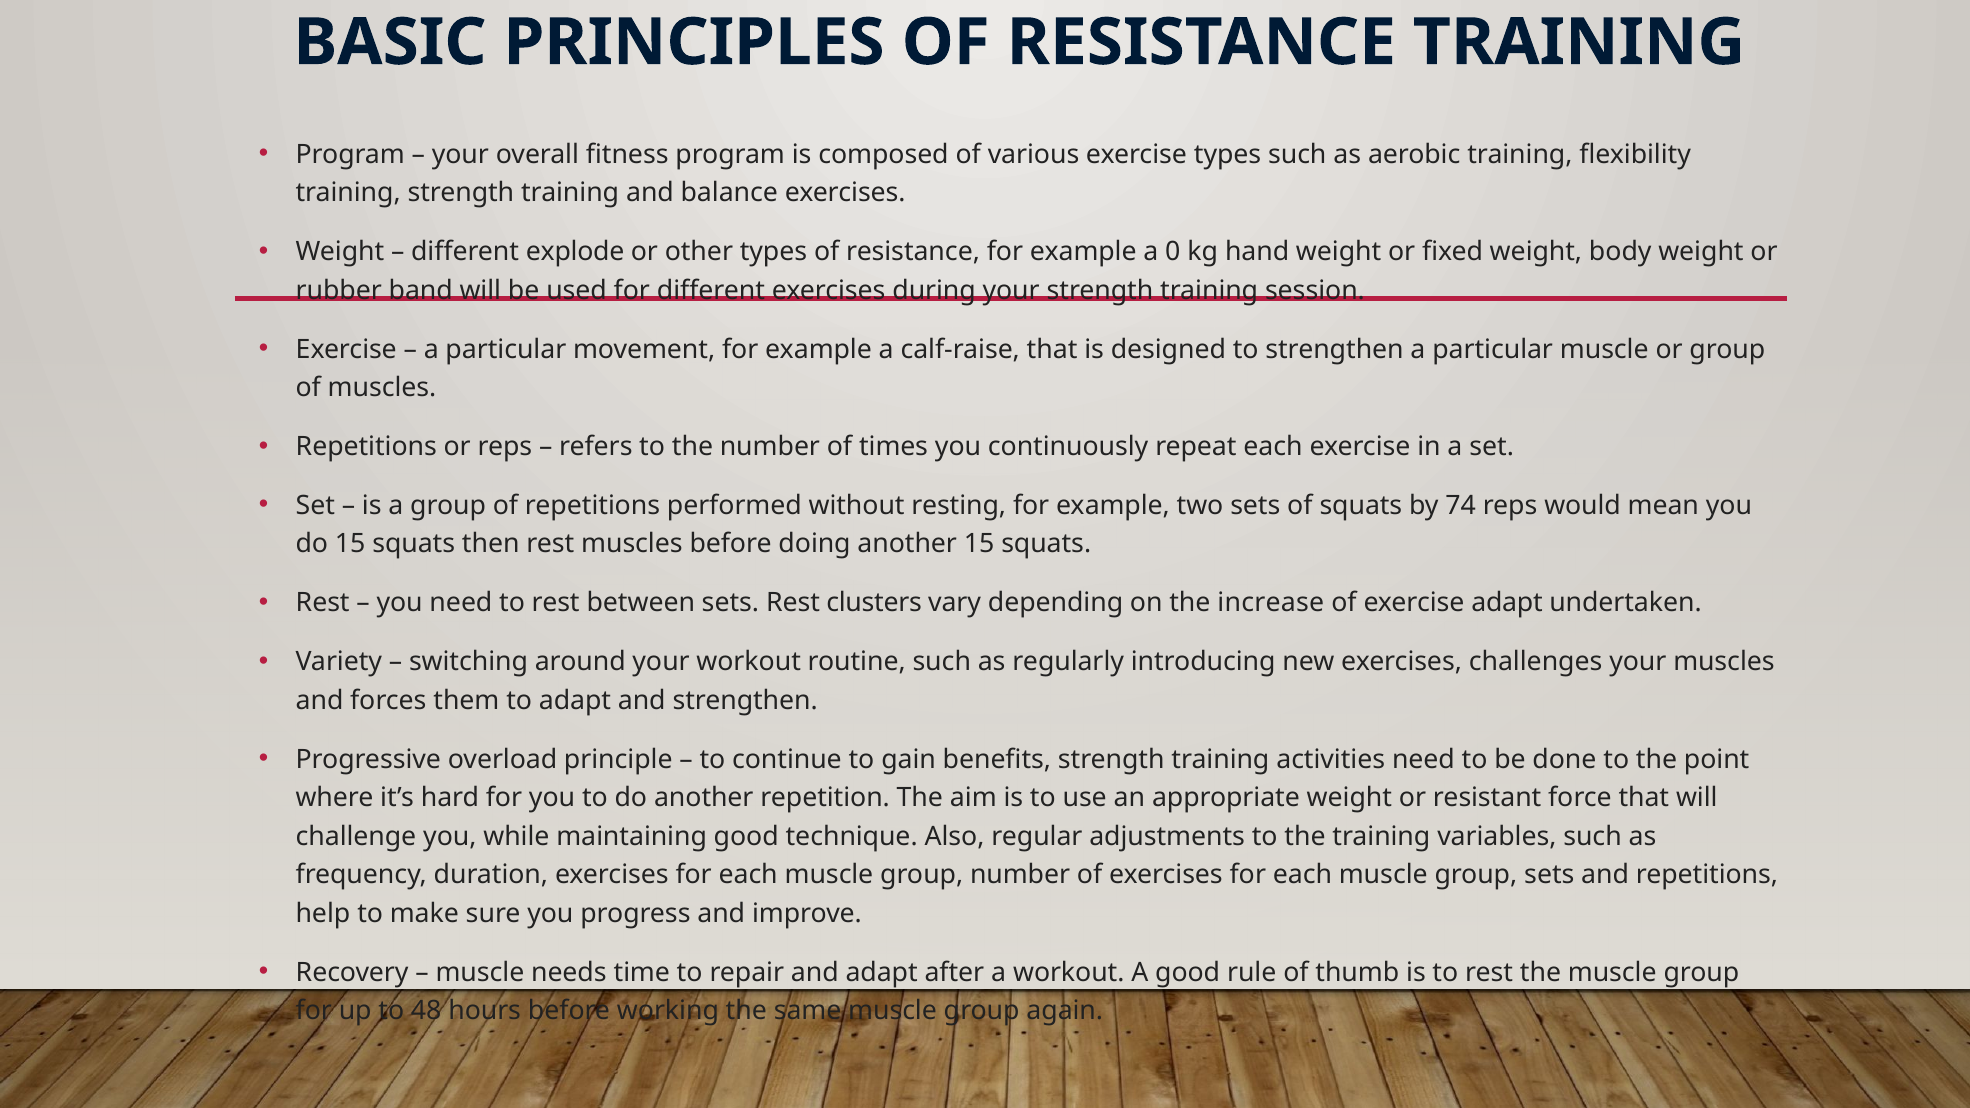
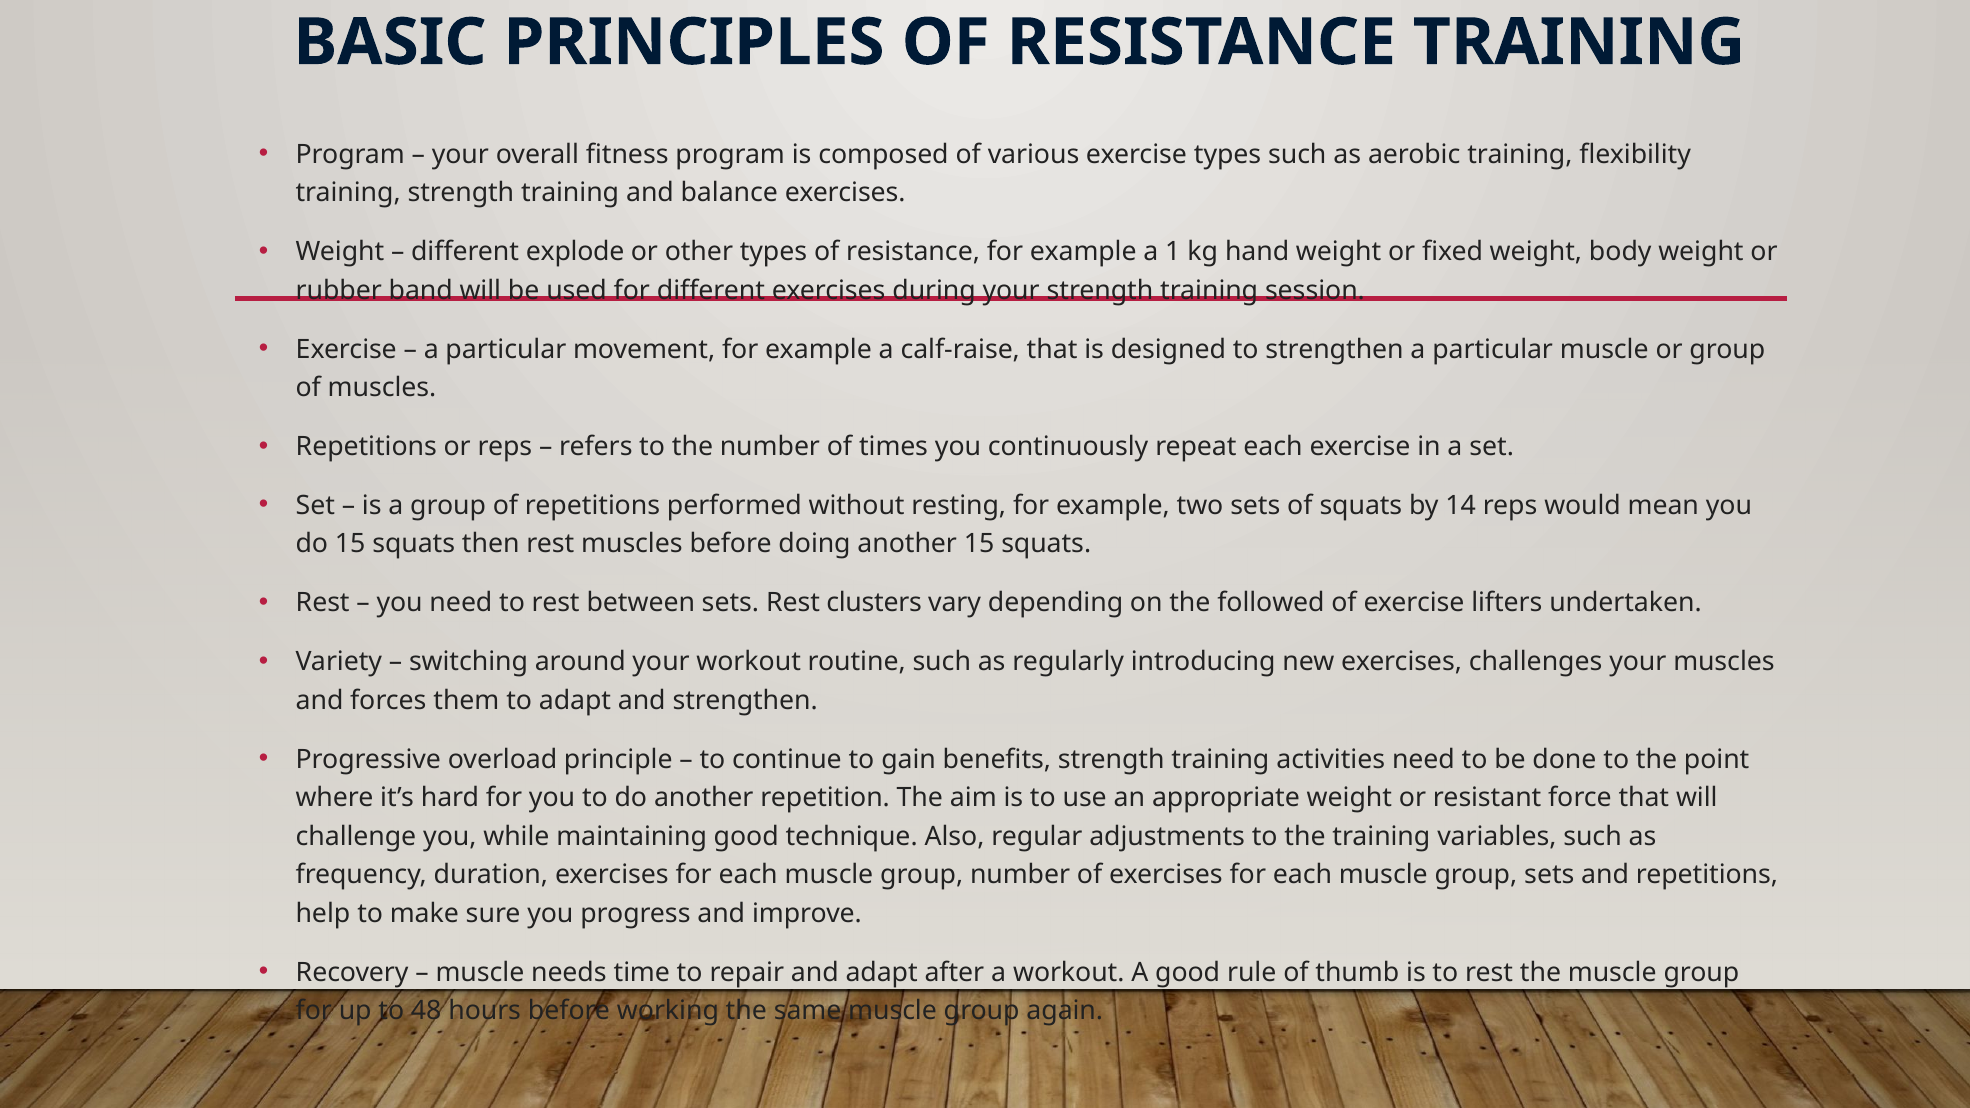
0: 0 -> 1
74: 74 -> 14
increase: increase -> followed
exercise adapt: adapt -> lifters
